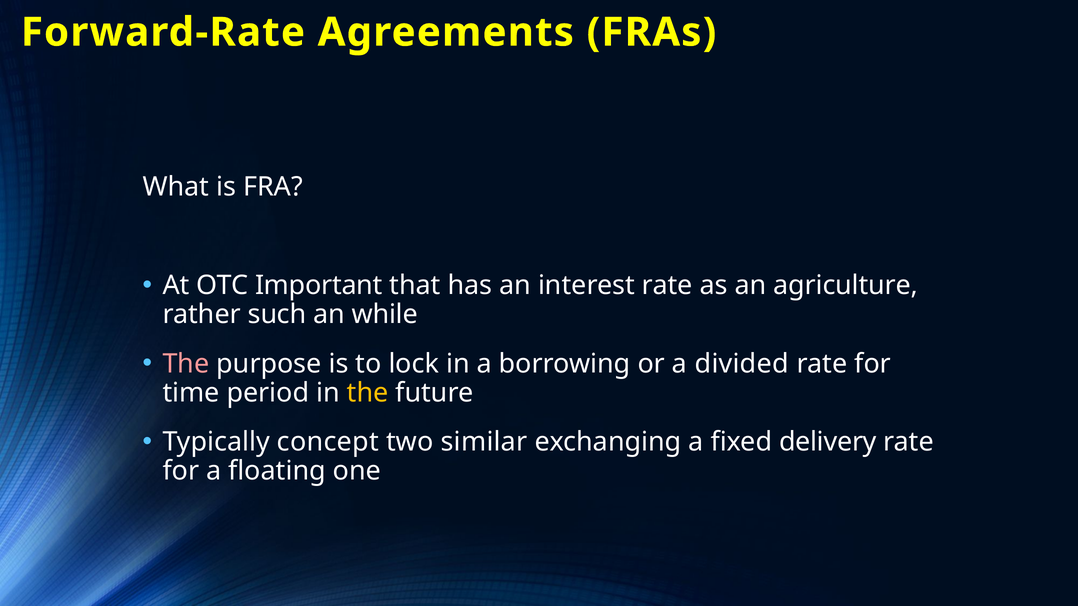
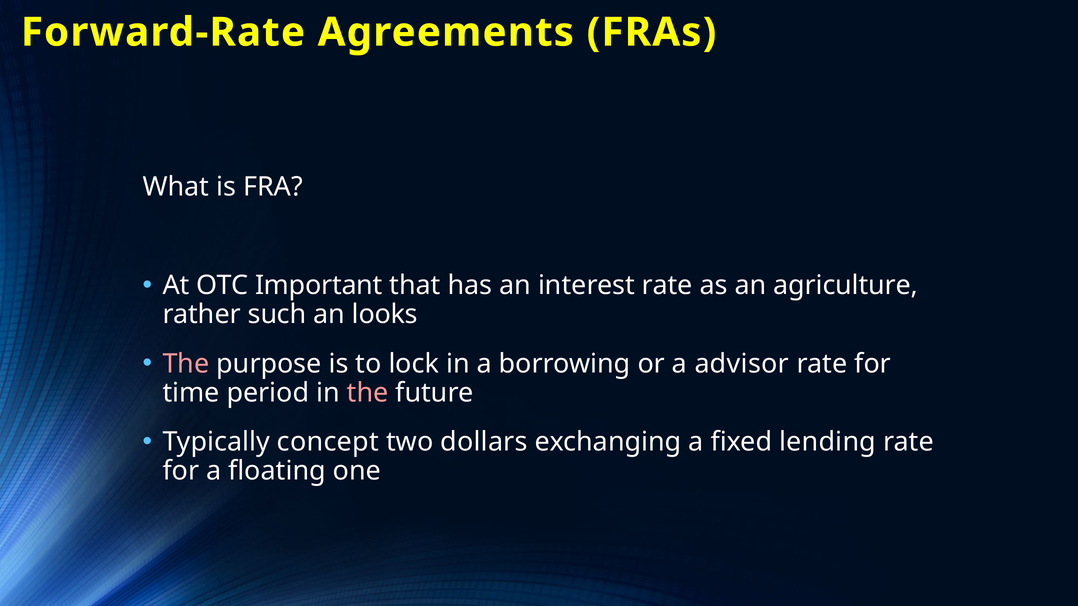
while: while -> looks
divided: divided -> advisor
the at (368, 393) colour: yellow -> pink
similar: similar -> dollars
delivery: delivery -> lending
